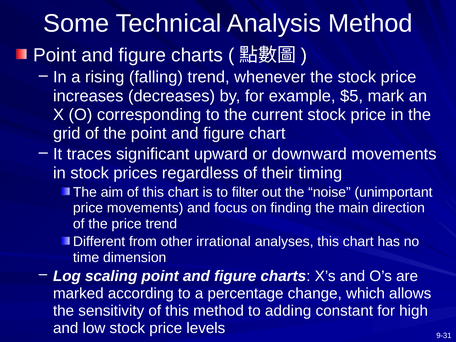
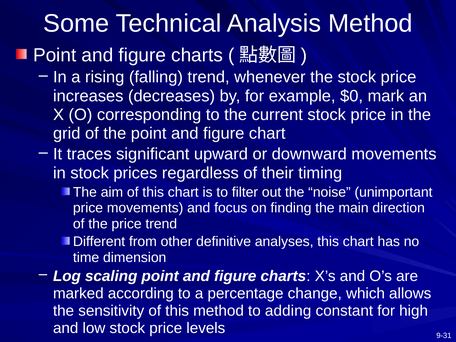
$5: $5 -> $0
irrational: irrational -> definitive
